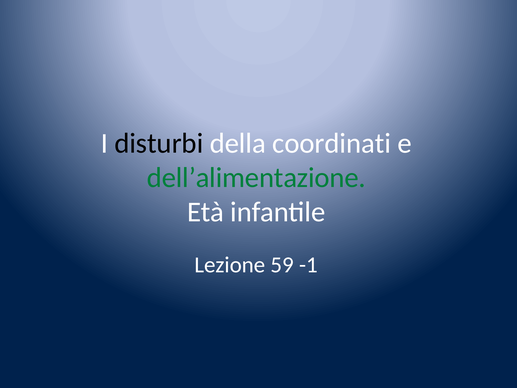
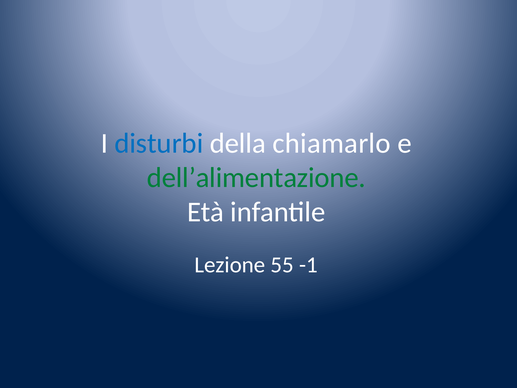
disturbi colour: black -> blue
coordinati: coordinati -> chiamarlo
59: 59 -> 55
